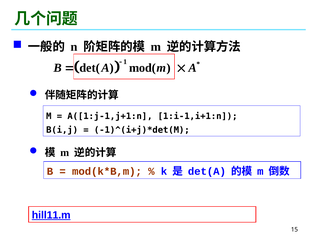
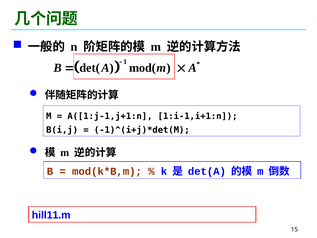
hill11.m underline: present -> none
